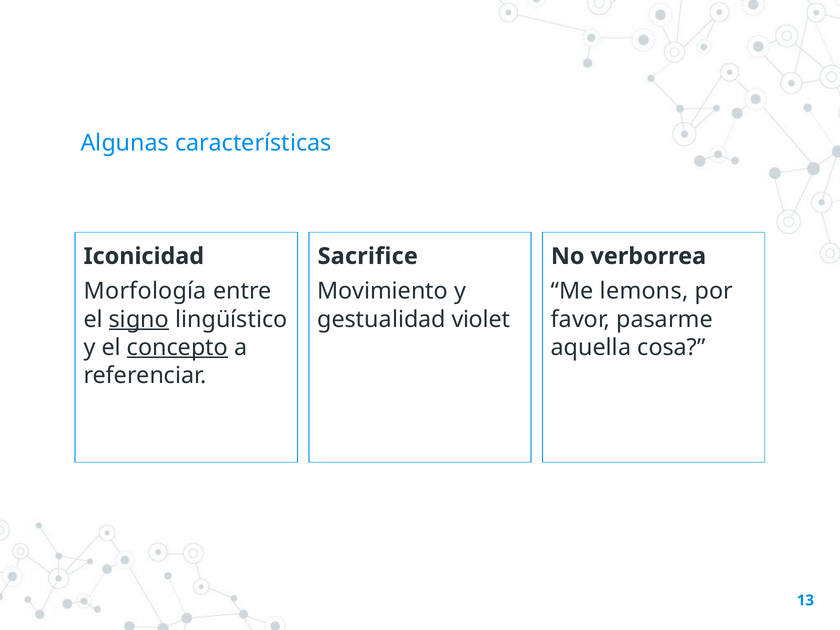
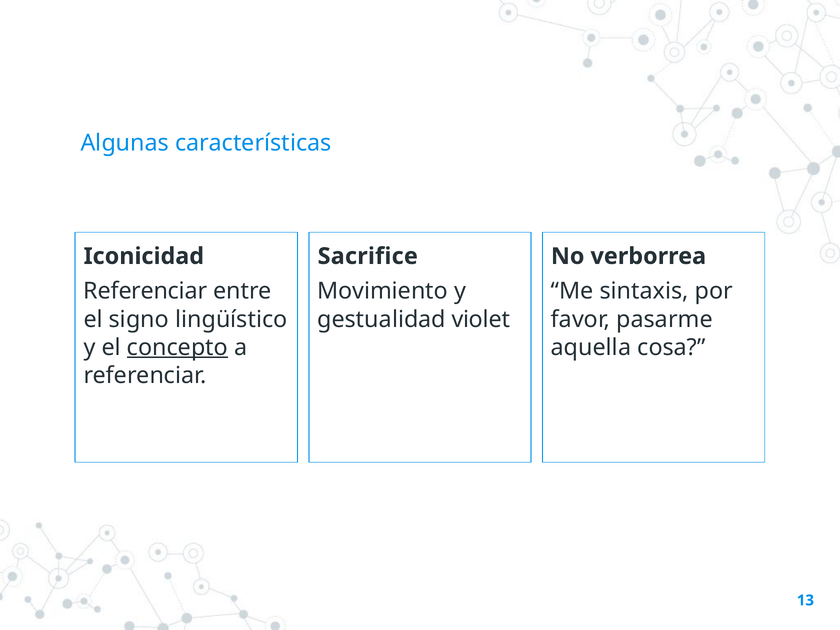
Morfología at (145, 291): Morfología -> Referenciar
lemons: lemons -> sintaxis
signo underline: present -> none
